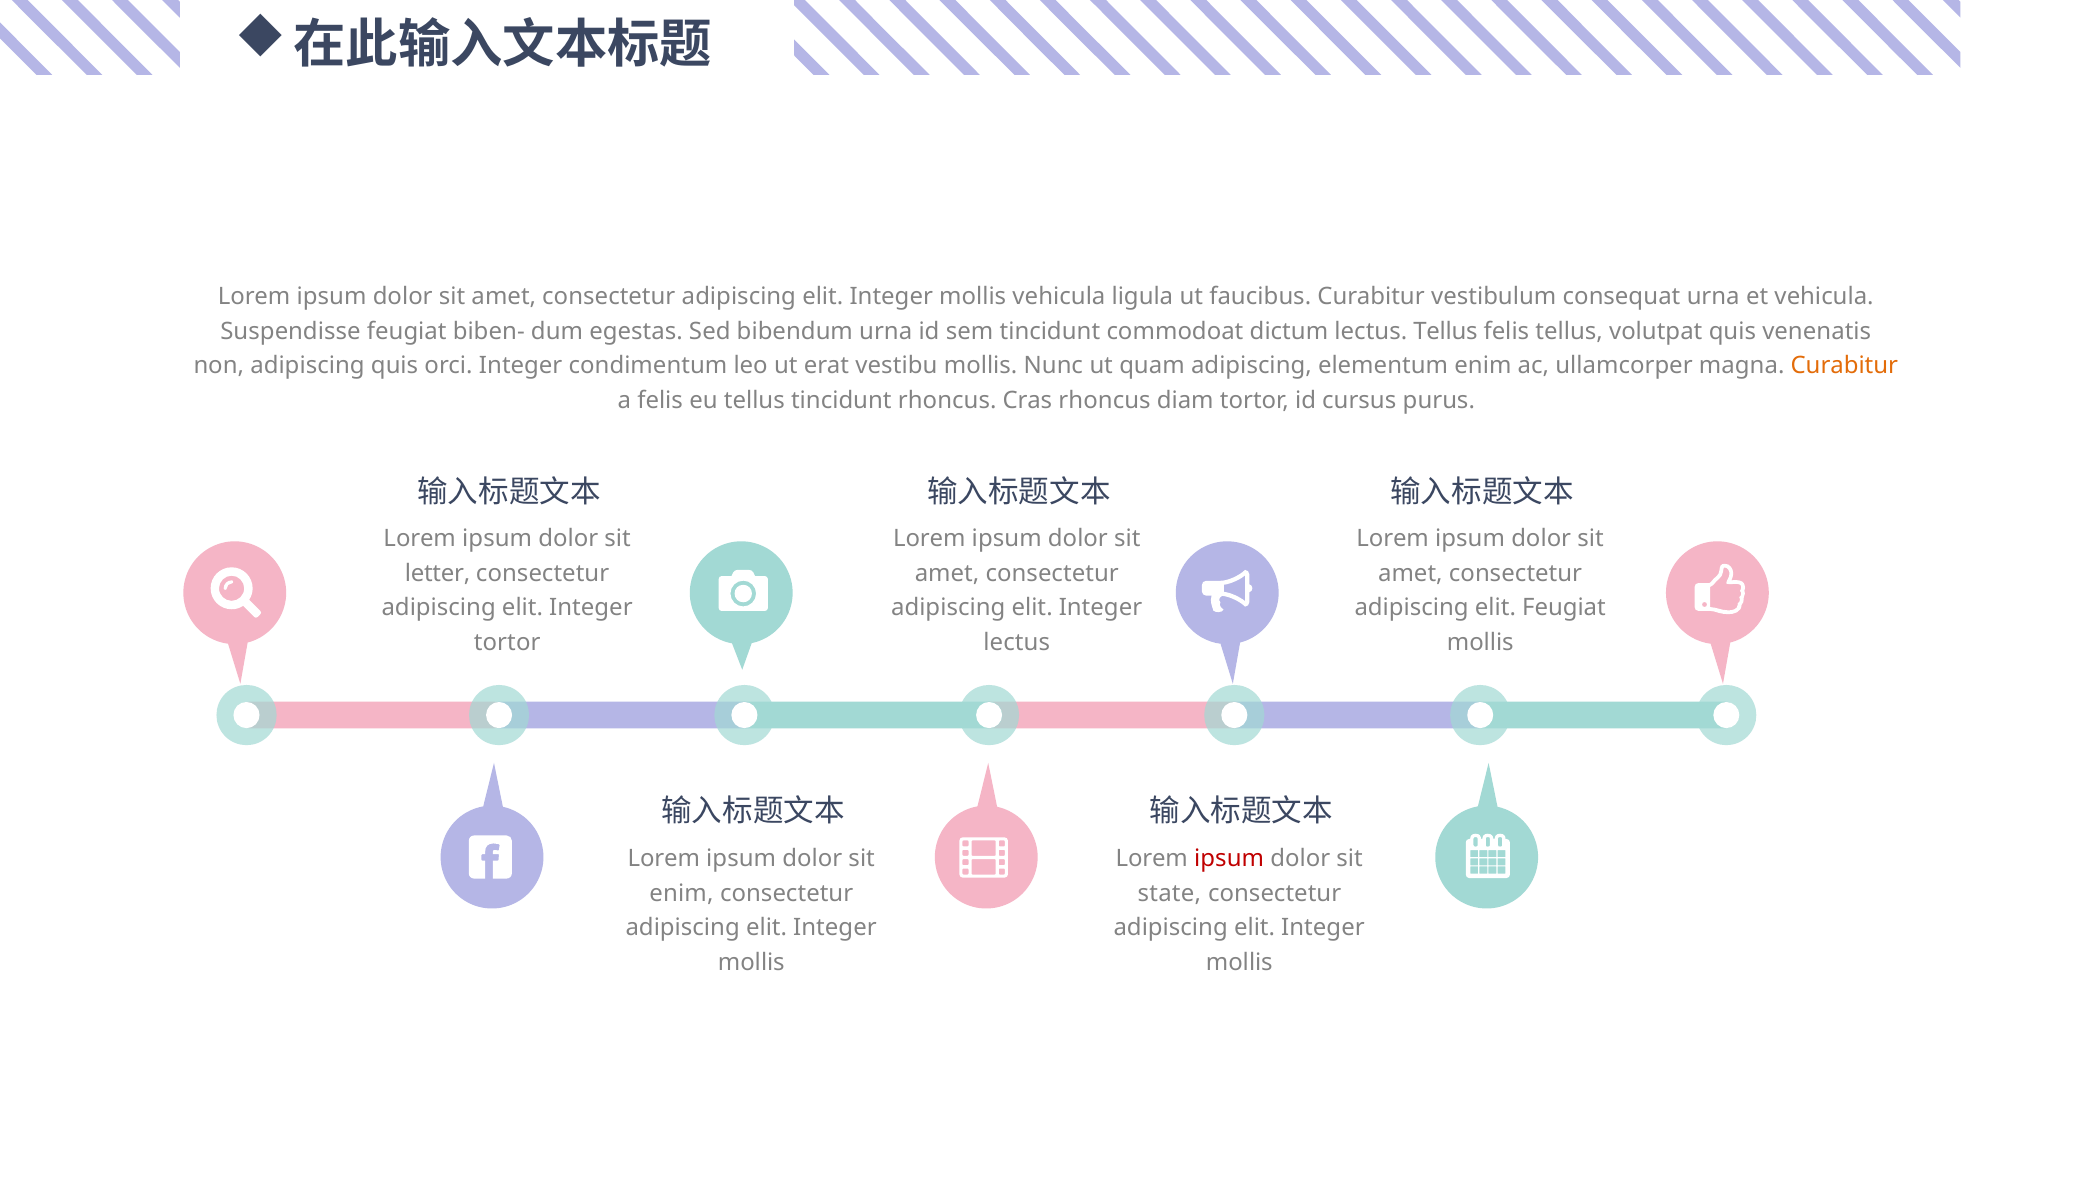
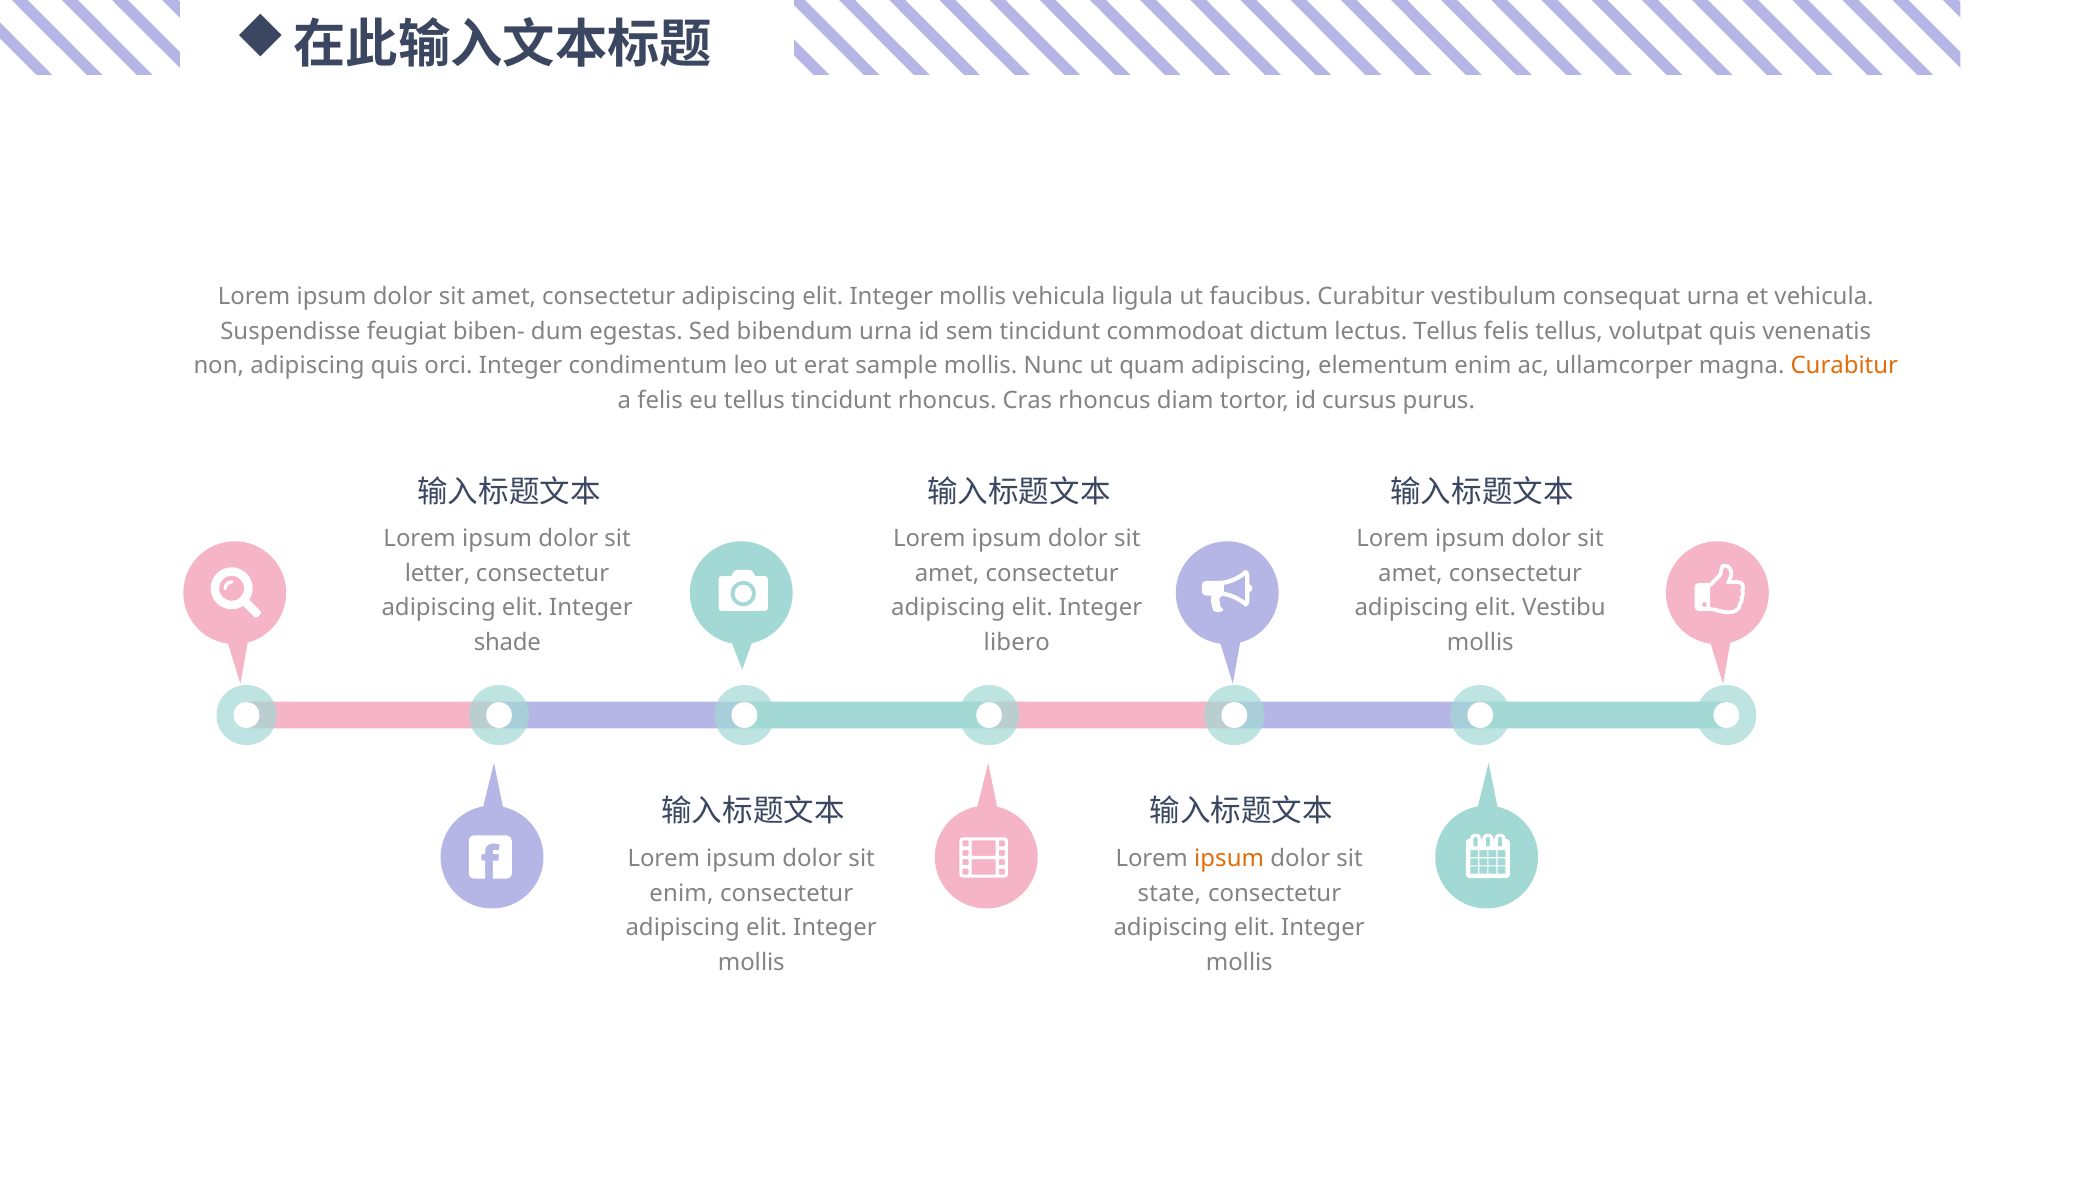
vestibu: vestibu -> sample
elit Feugiat: Feugiat -> Vestibu
tortor at (507, 642): tortor -> shade
lectus at (1017, 642): lectus -> libero
ipsum at (1229, 858) colour: red -> orange
